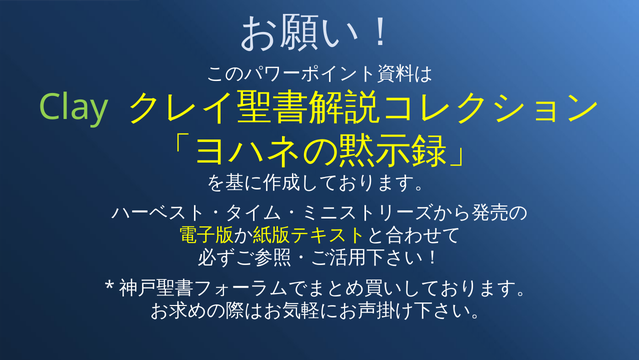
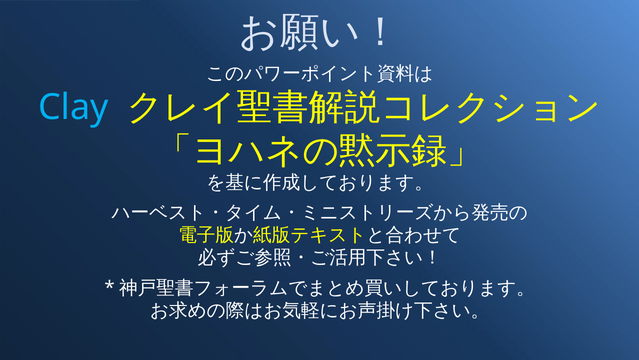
Clay colour: light green -> light blue
